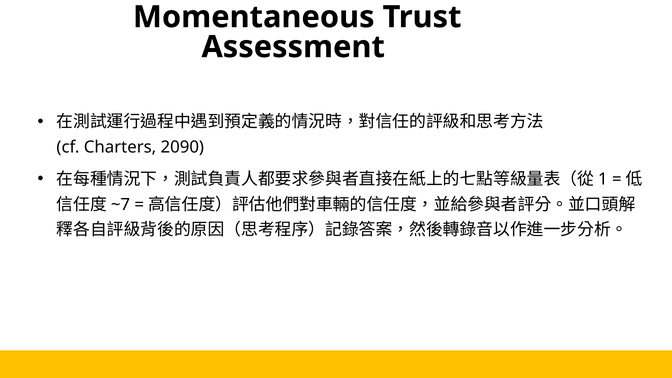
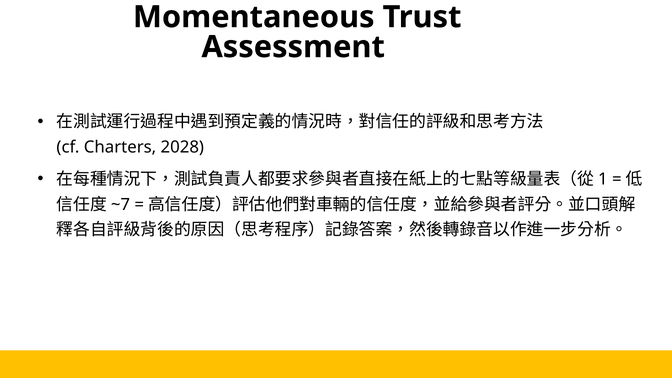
2090: 2090 -> 2028
